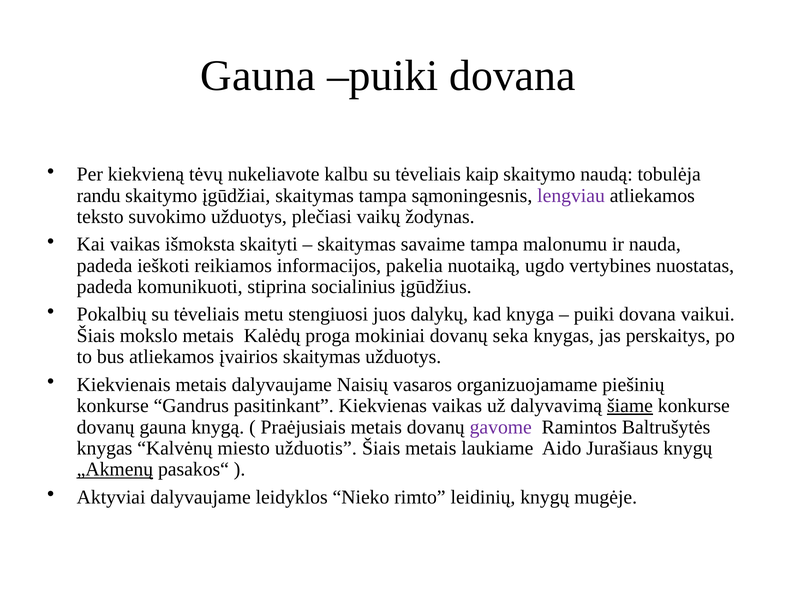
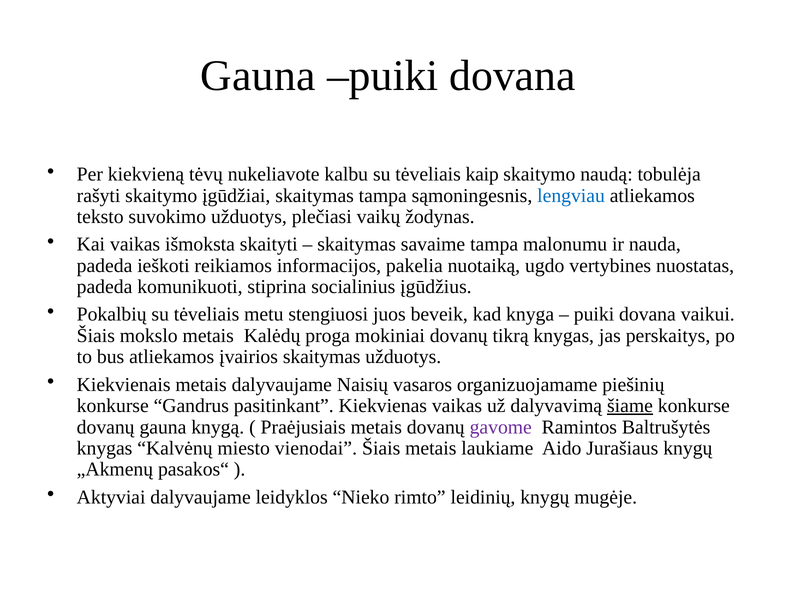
randu: randu -> rašyti
lengviau colour: purple -> blue
dalykų: dalykų -> beveik
seka: seka -> tikrą
užduotis: užduotis -> vienodai
„Akmenų underline: present -> none
